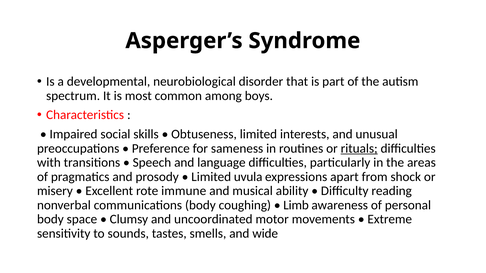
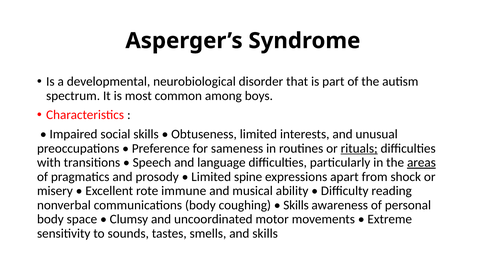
areas underline: none -> present
uvula: uvula -> spine
Limb at (296, 205): Limb -> Skills
and wide: wide -> skills
